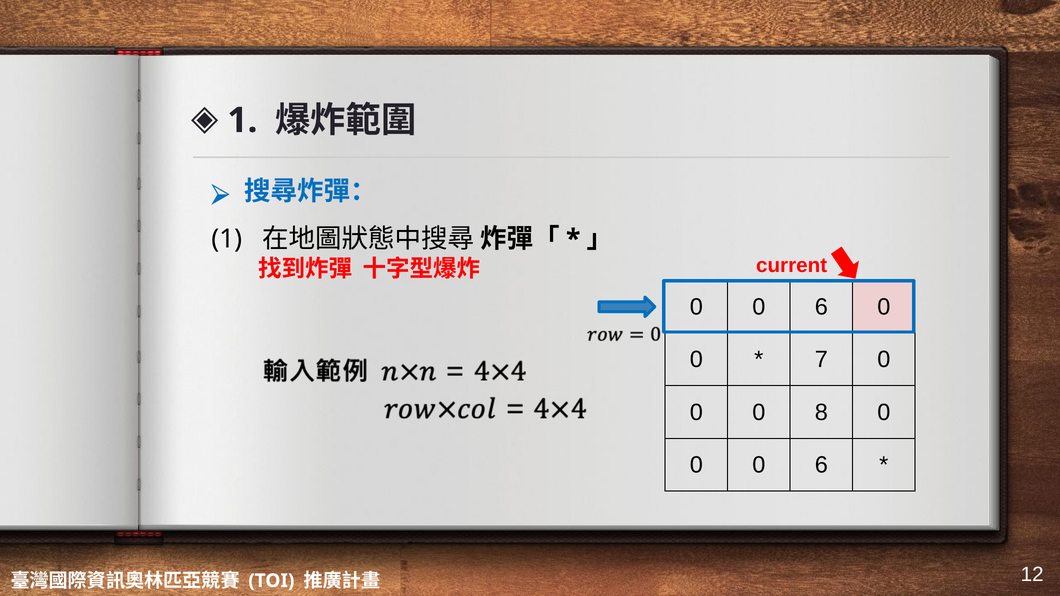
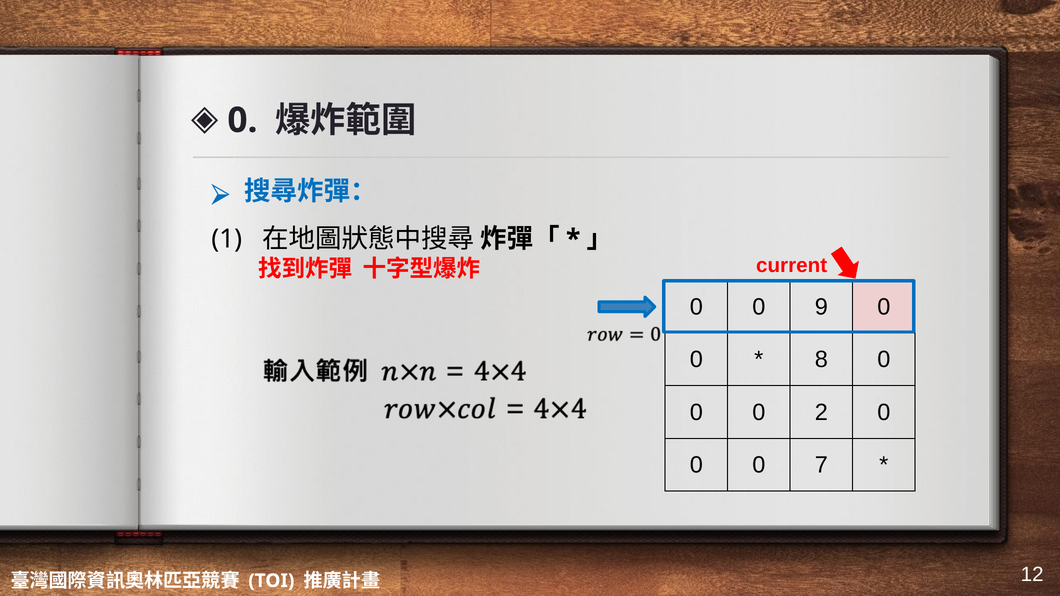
1 at (242, 120): 1 -> 0
6 at (821, 307): 6 -> 9
7: 7 -> 8
8: 8 -> 2
6 at (821, 465): 6 -> 7
